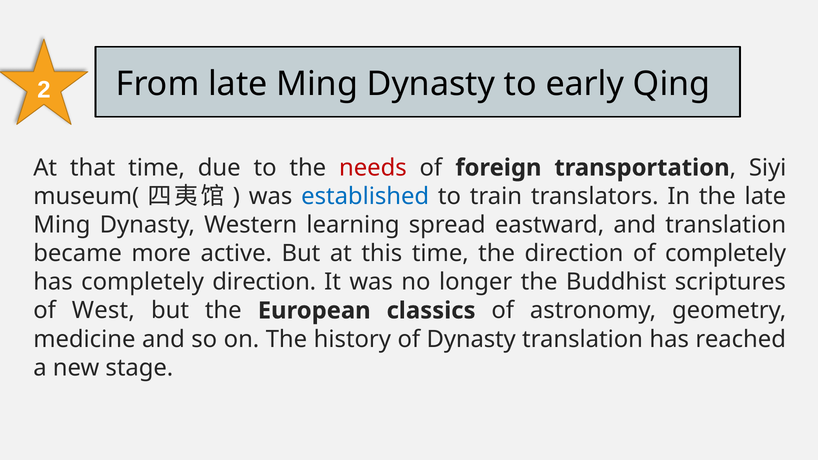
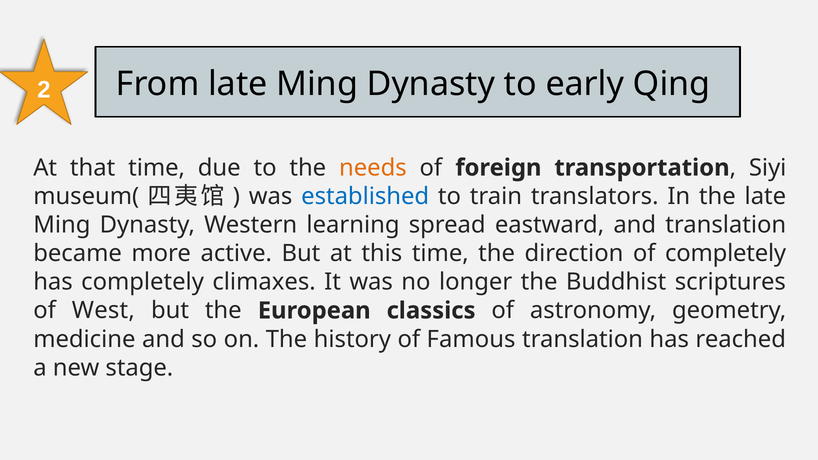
needs colour: red -> orange
completely direction: direction -> climaxes
of Dynasty: Dynasty -> Famous
